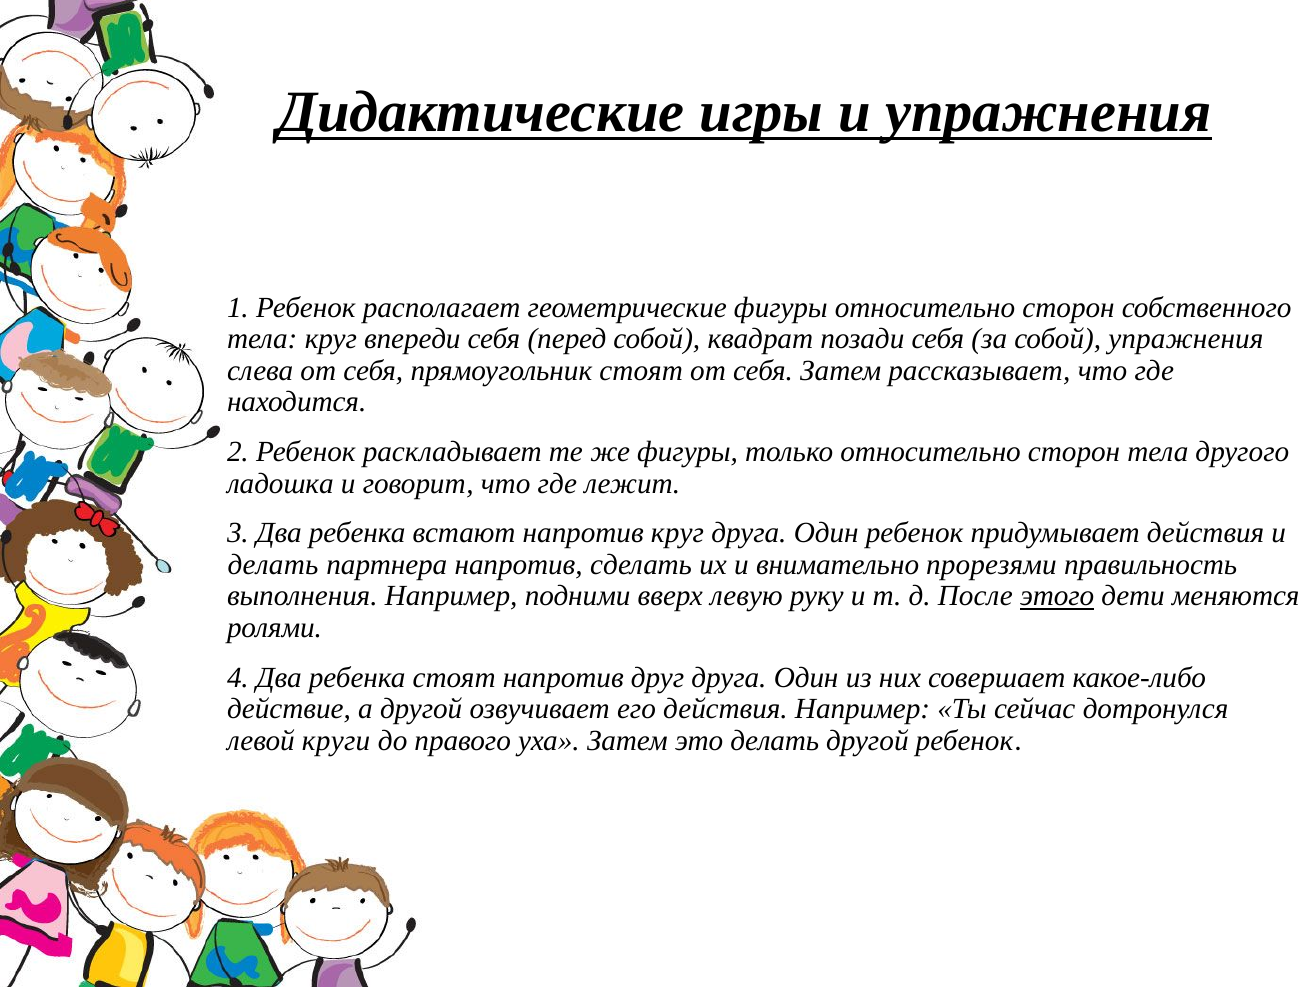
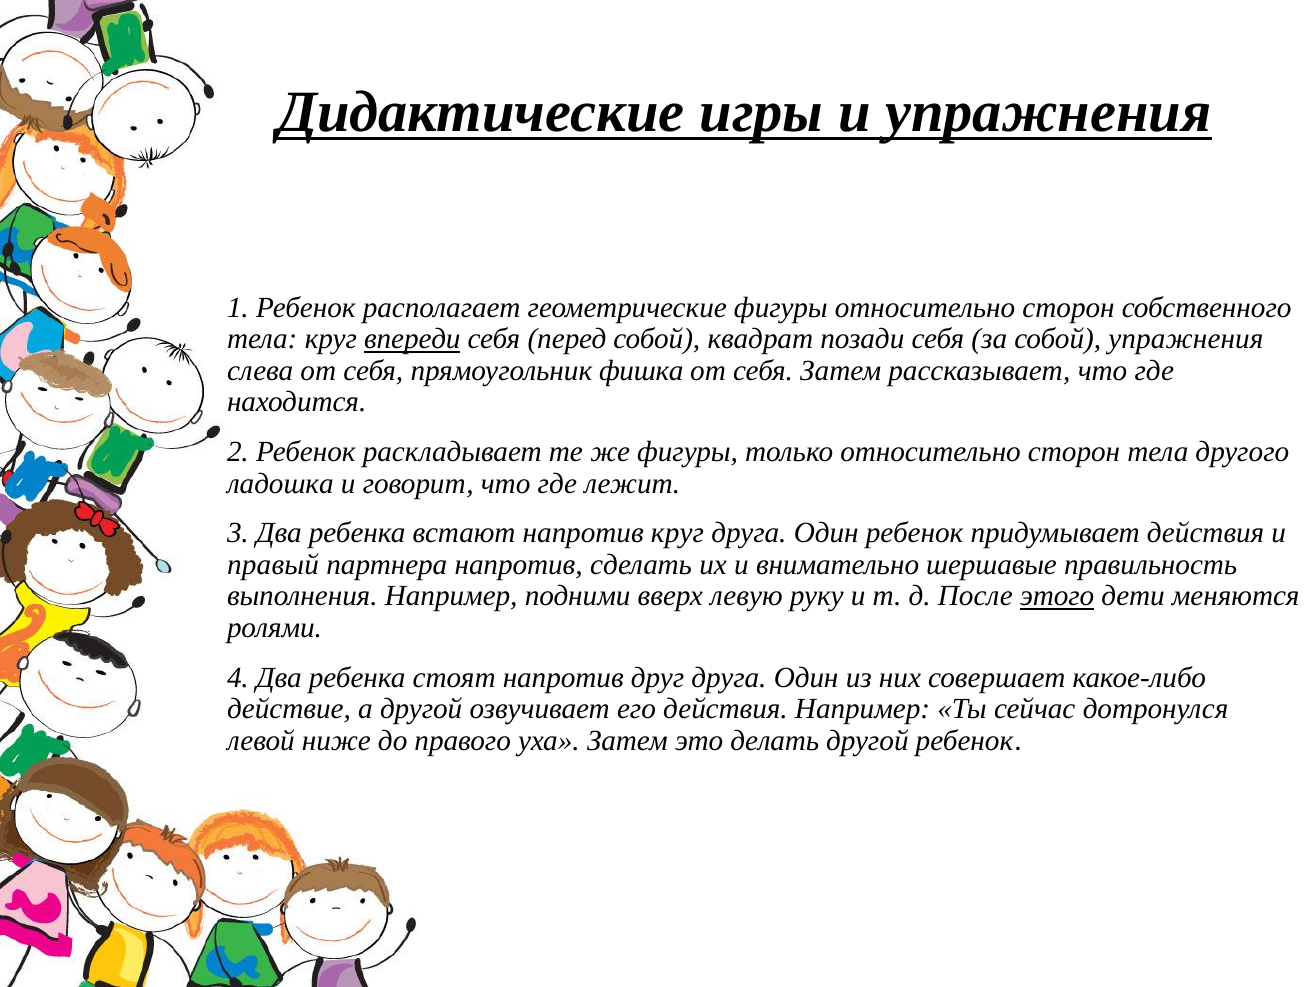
впереди underline: none -> present
прямоугольник стоят: стоят -> фишка
делать at (273, 565): делать -> правый
прорезями: прорезями -> шершавые
круги: круги -> ниже
